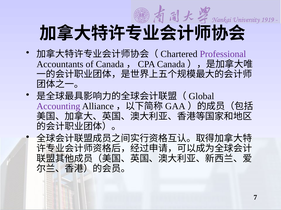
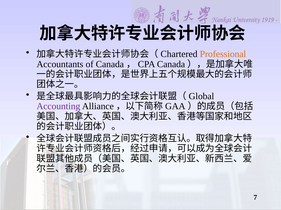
Professional colour: purple -> orange
